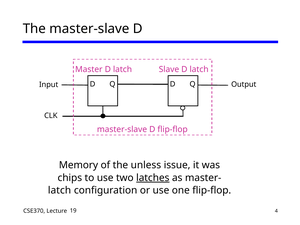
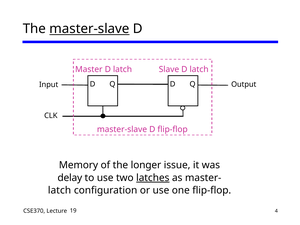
master-slave at (89, 29) underline: none -> present
unless: unless -> longer
chips: chips -> delay
